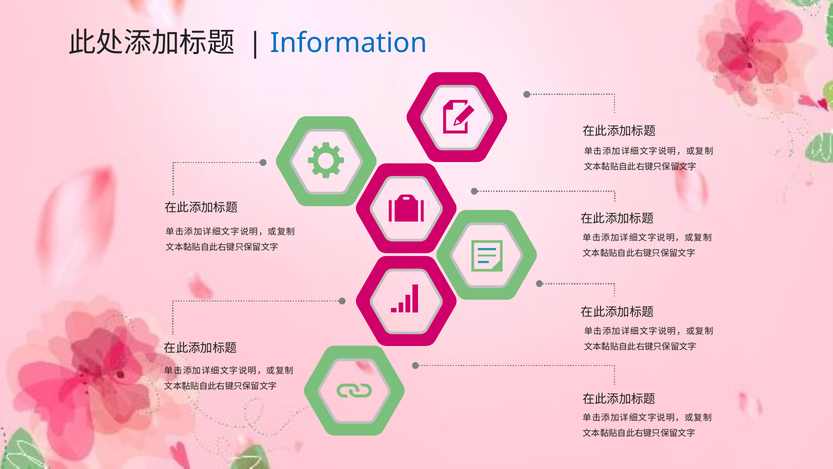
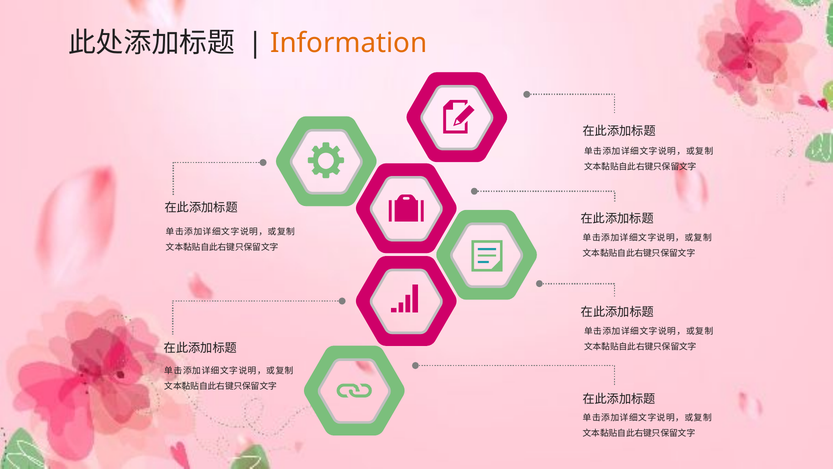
Information colour: blue -> orange
